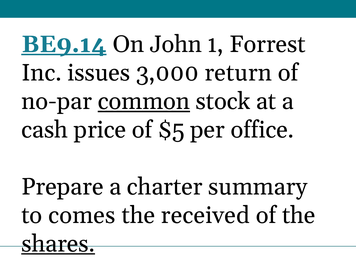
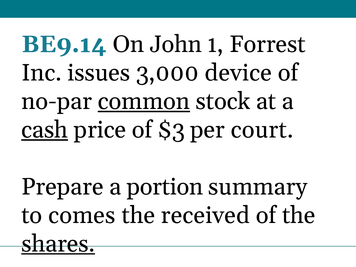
BE9.14 underline: present -> none
return: return -> device
cash underline: none -> present
$5: $5 -> $3
office: office -> court
charter: charter -> portion
